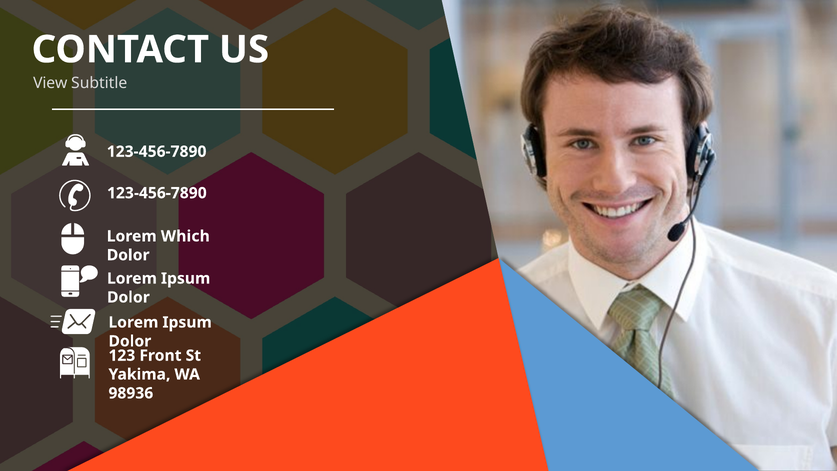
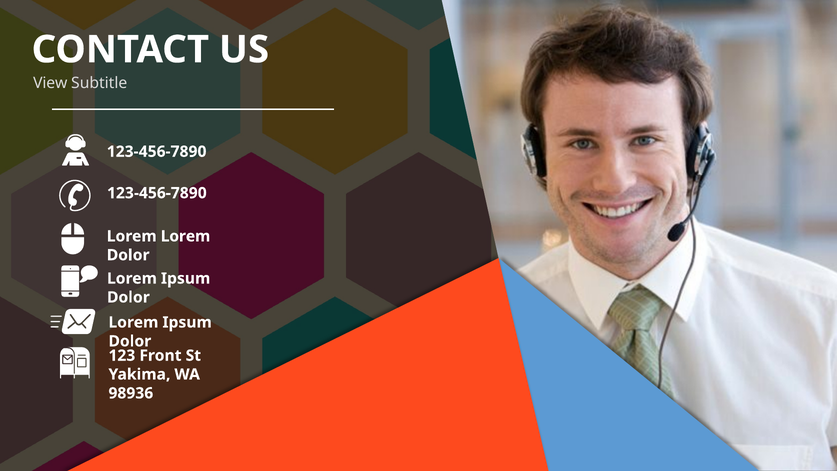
Lorem Which: Which -> Lorem
